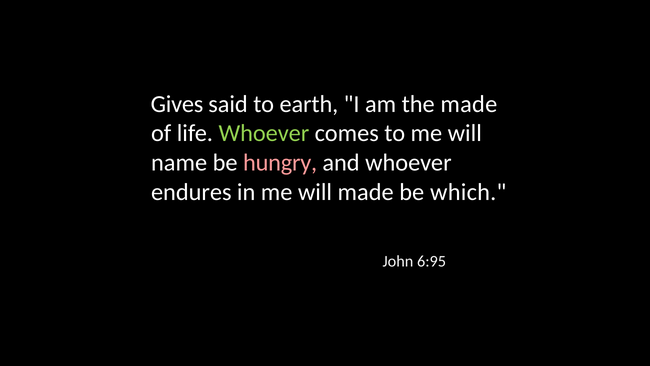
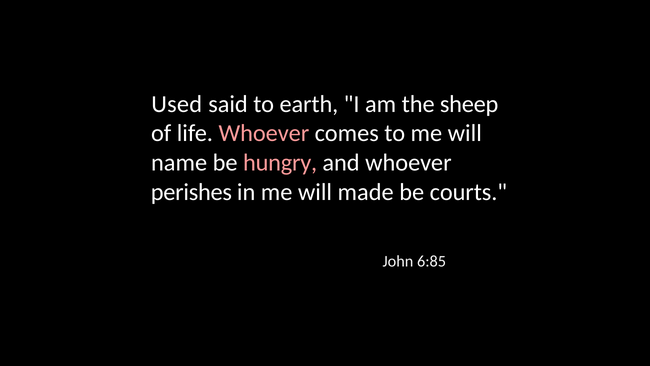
Gives: Gives -> Used
the made: made -> sheep
Whoever at (264, 133) colour: light green -> pink
endures: endures -> perishes
which: which -> courts
6:95: 6:95 -> 6:85
